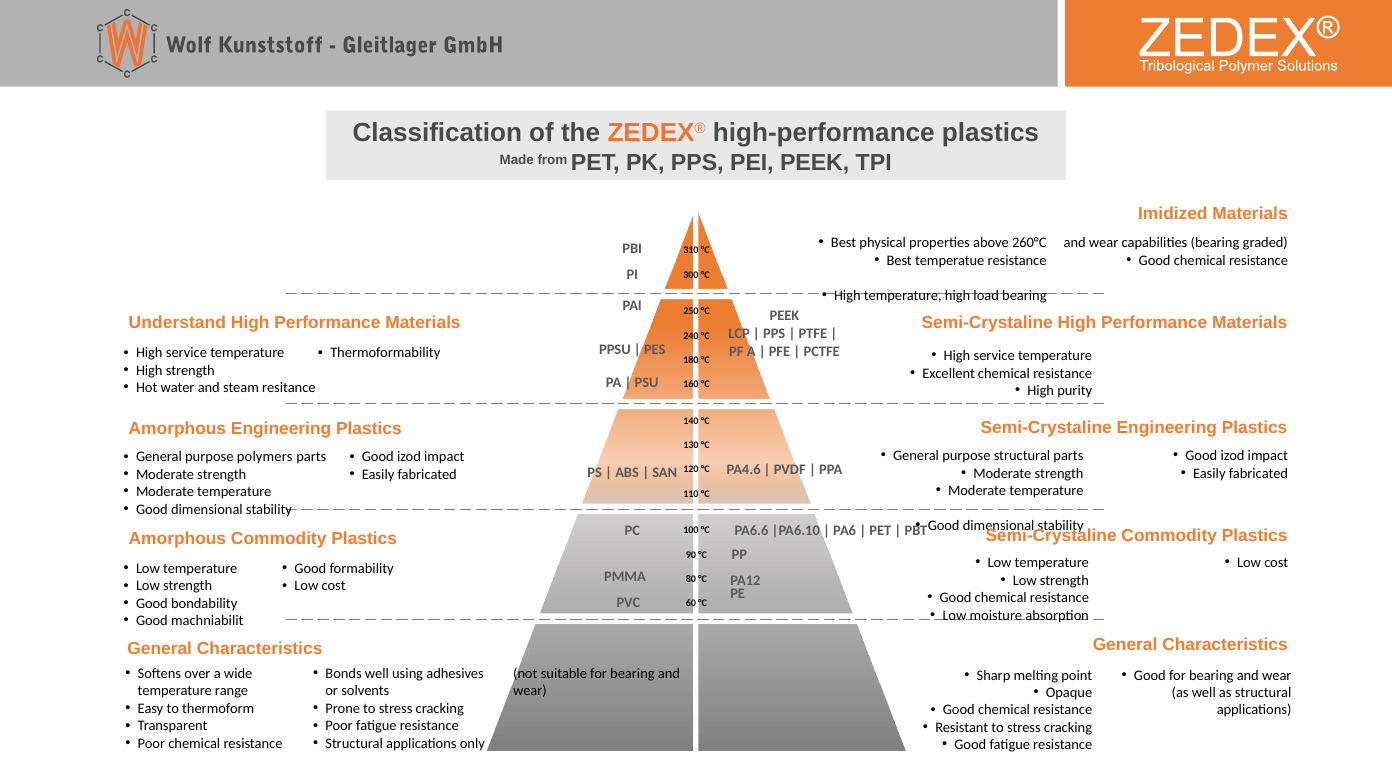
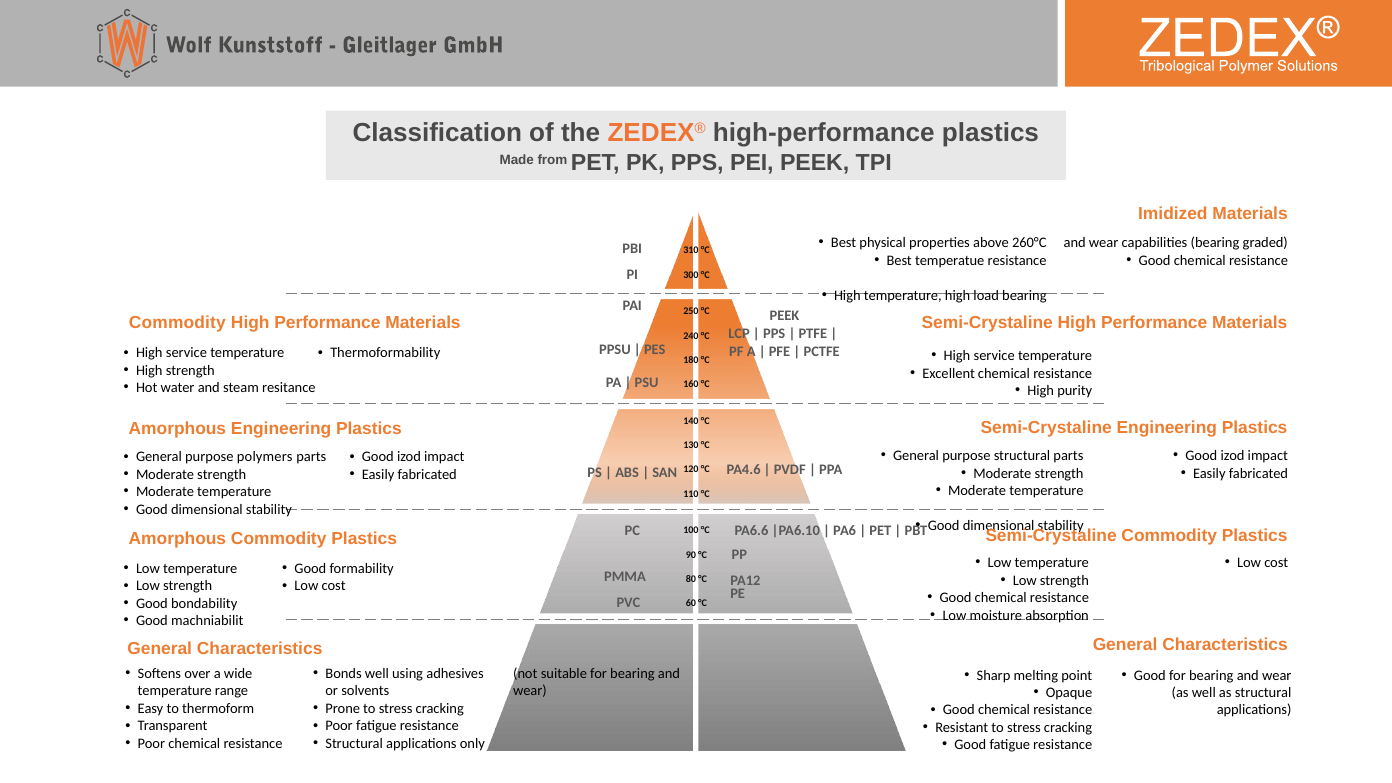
Understand at (177, 323): Understand -> Commodity
